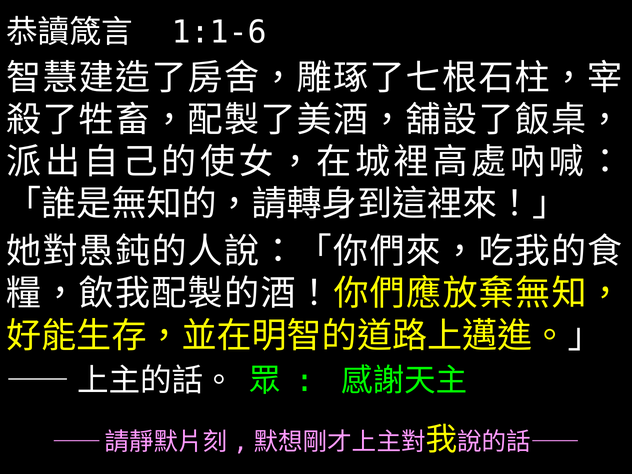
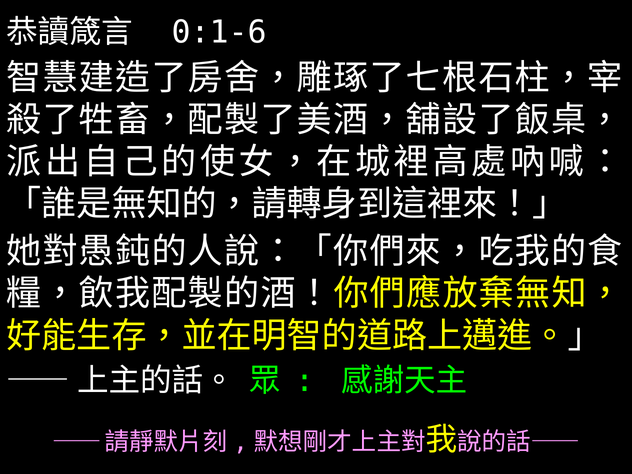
1:1-6: 1:1-6 -> 0:1-6
